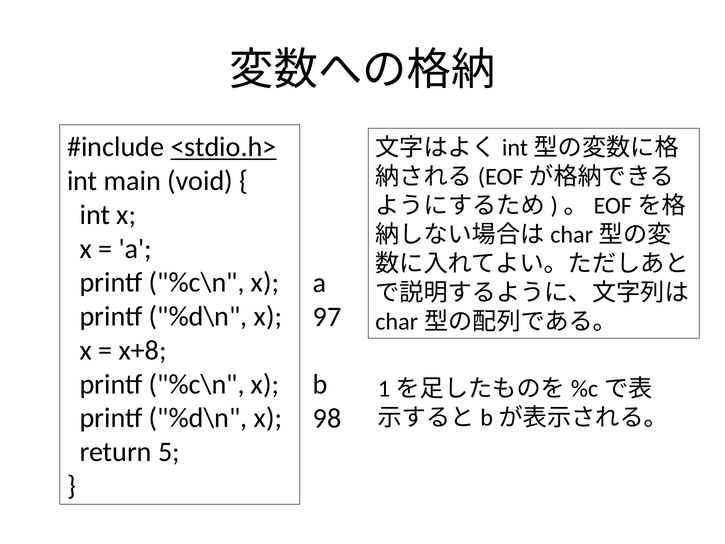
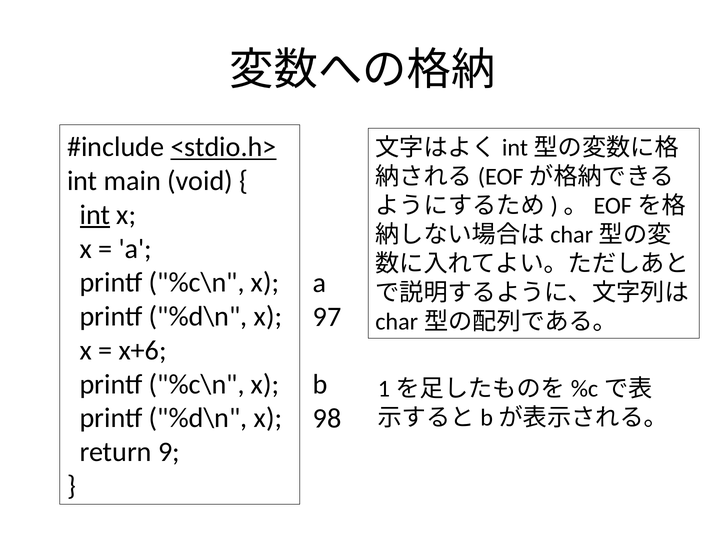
int at (95, 215) underline: none -> present
x+8: x+8 -> x+6
5: 5 -> 9
